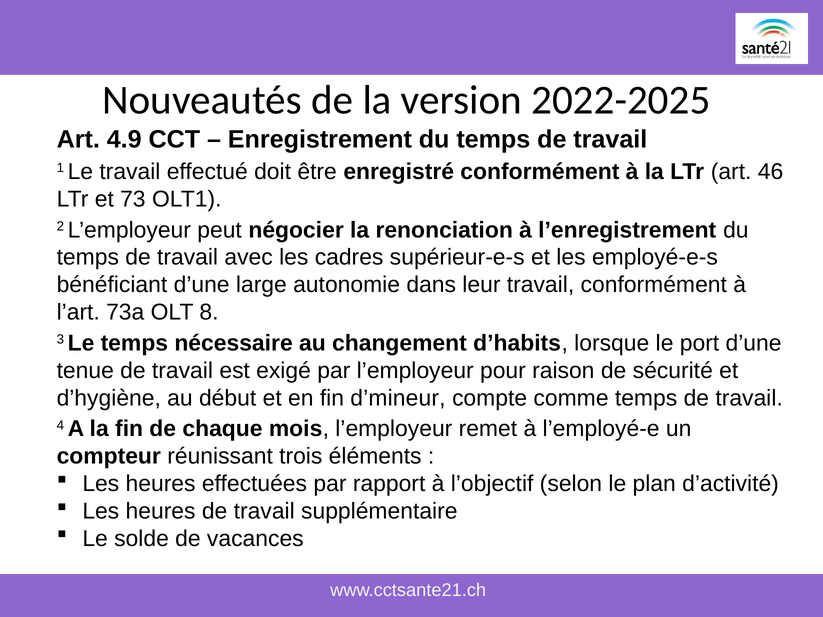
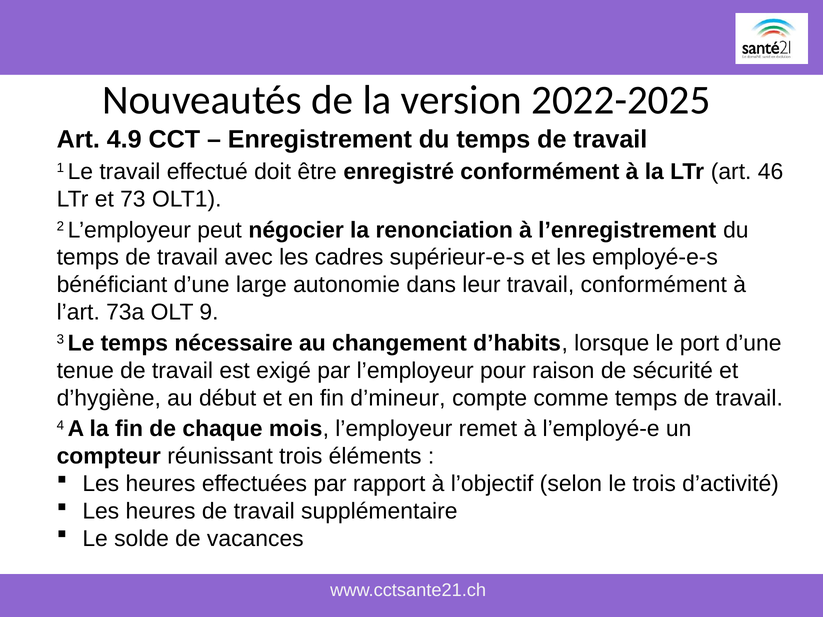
8: 8 -> 9
le plan: plan -> trois
